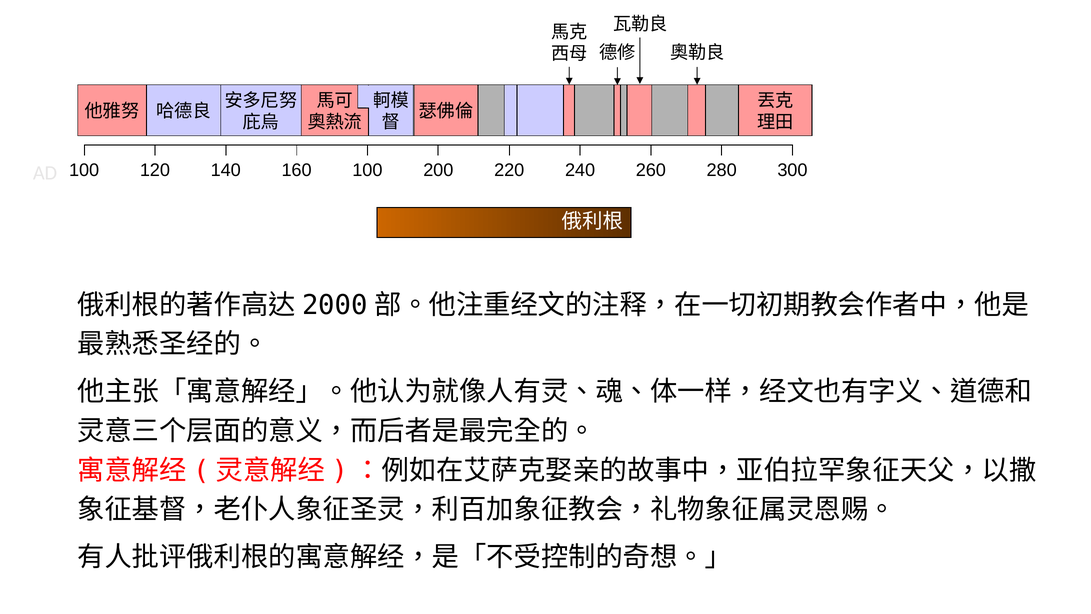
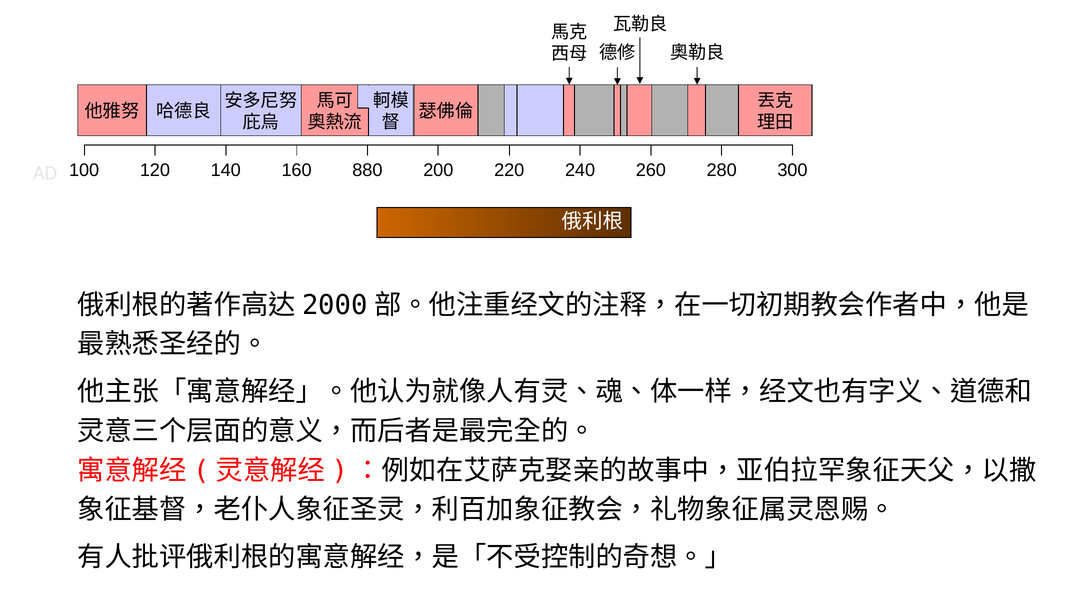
160 100: 100 -> 880
